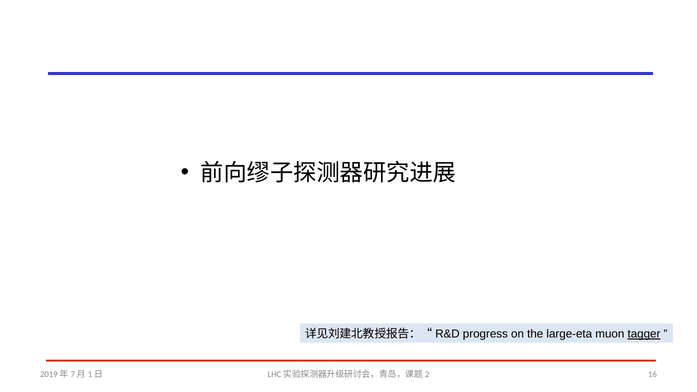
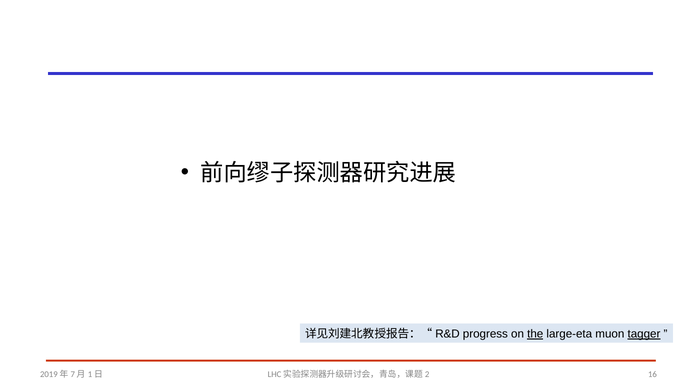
the underline: none -> present
